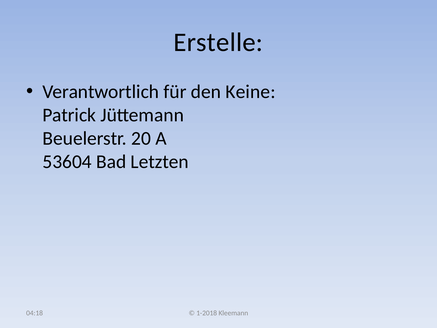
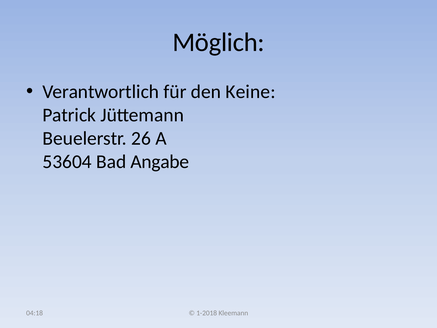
Erstelle: Erstelle -> Möglich
20: 20 -> 26
Letzten: Letzten -> Angabe
